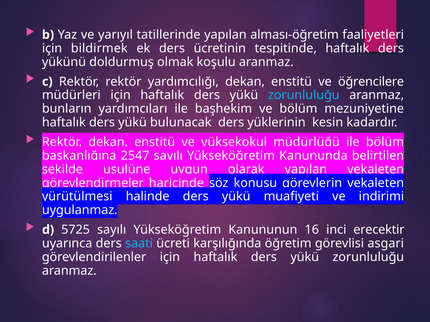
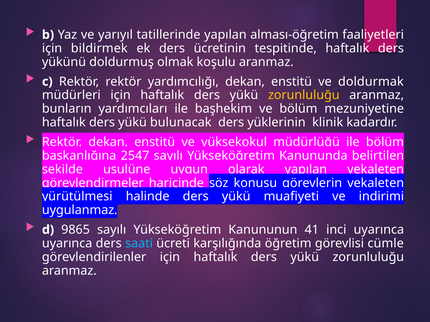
öğrencilere: öğrencilere -> doldurmak
zorunluluğu at (304, 95) colour: light blue -> yellow
kesin: kesin -> klinik
5725: 5725 -> 9865
16: 16 -> 41
inci erecektir: erecektir -> uyarınca
asgari: asgari -> cümle
